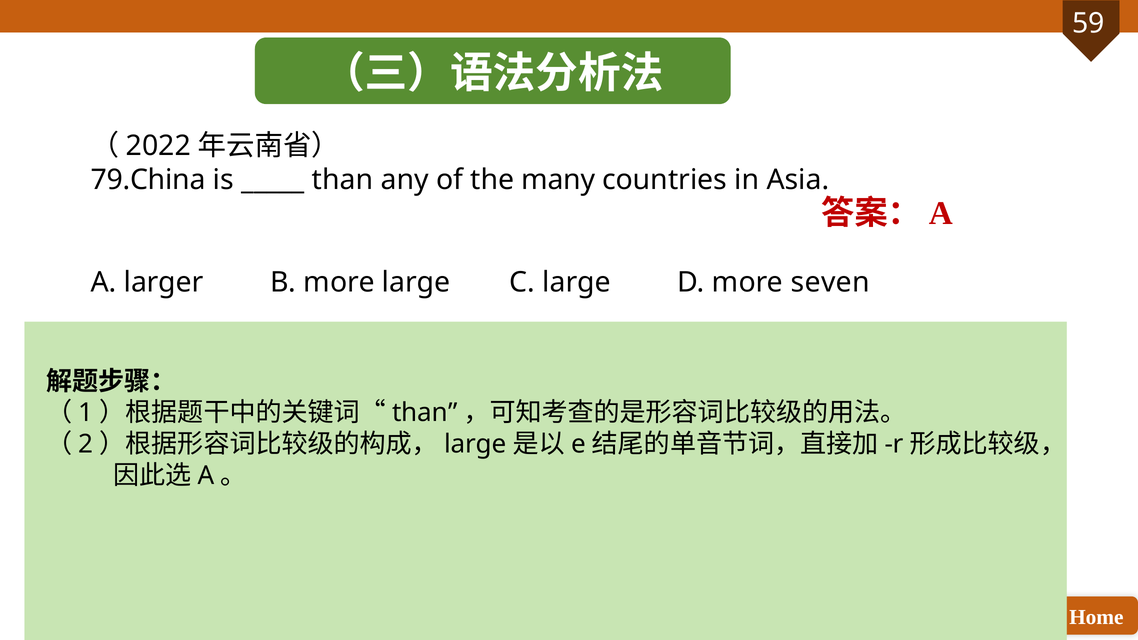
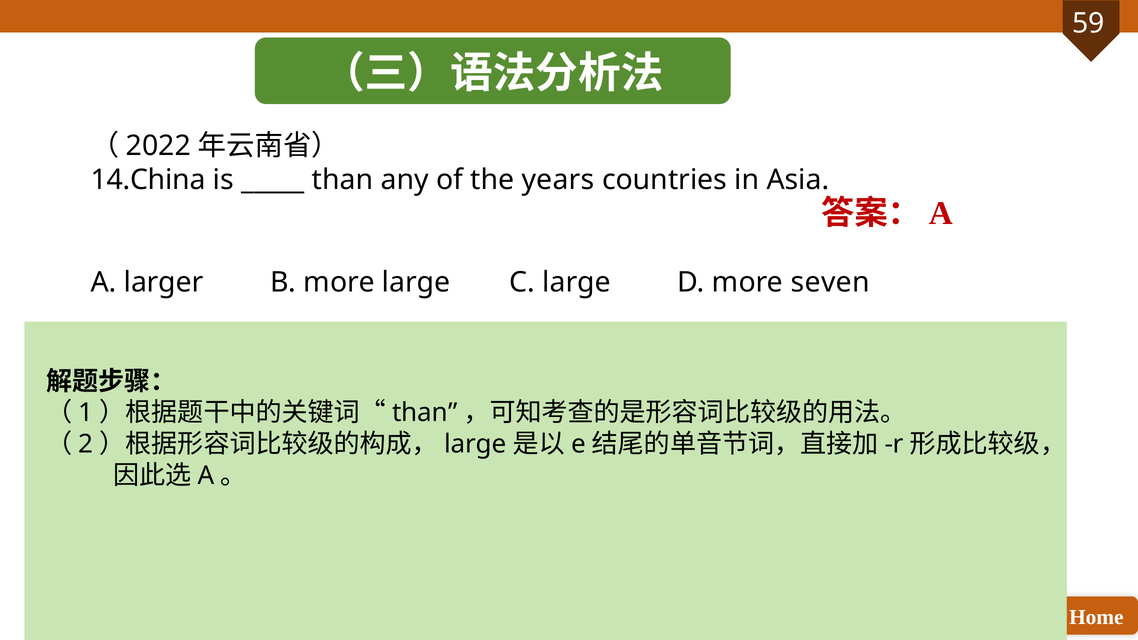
79.China: 79.China -> 14.China
many: many -> years
